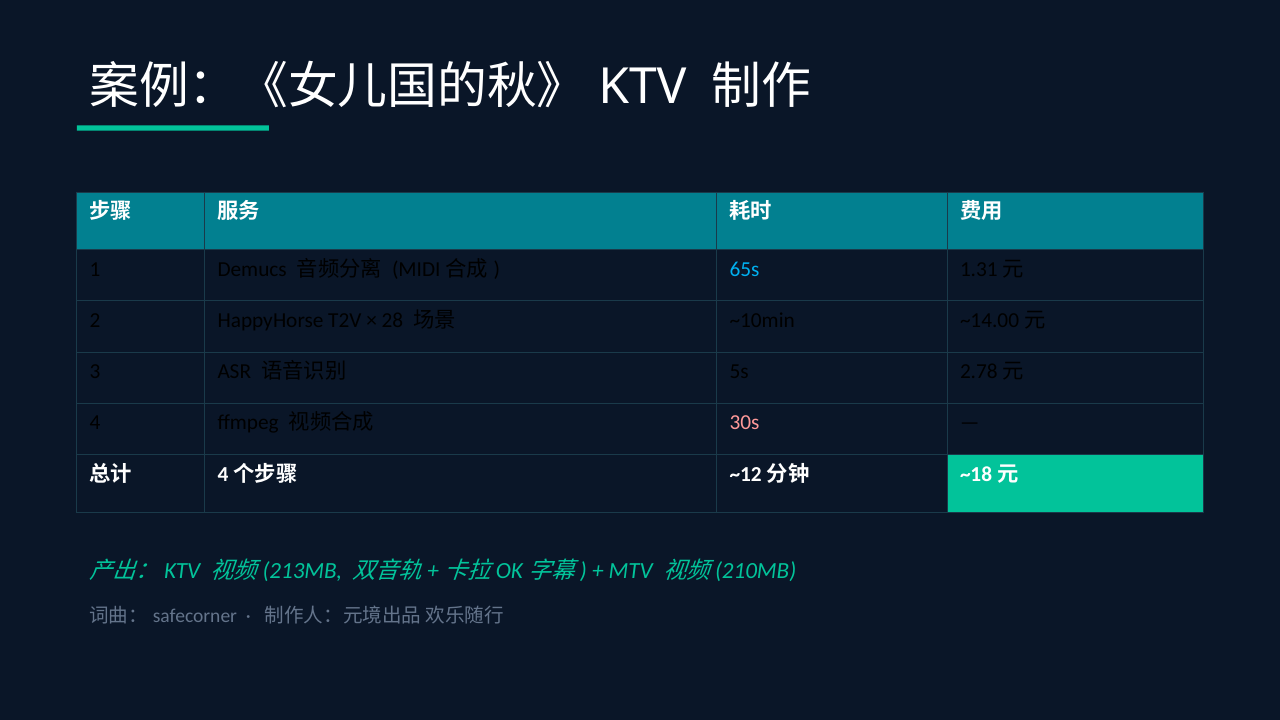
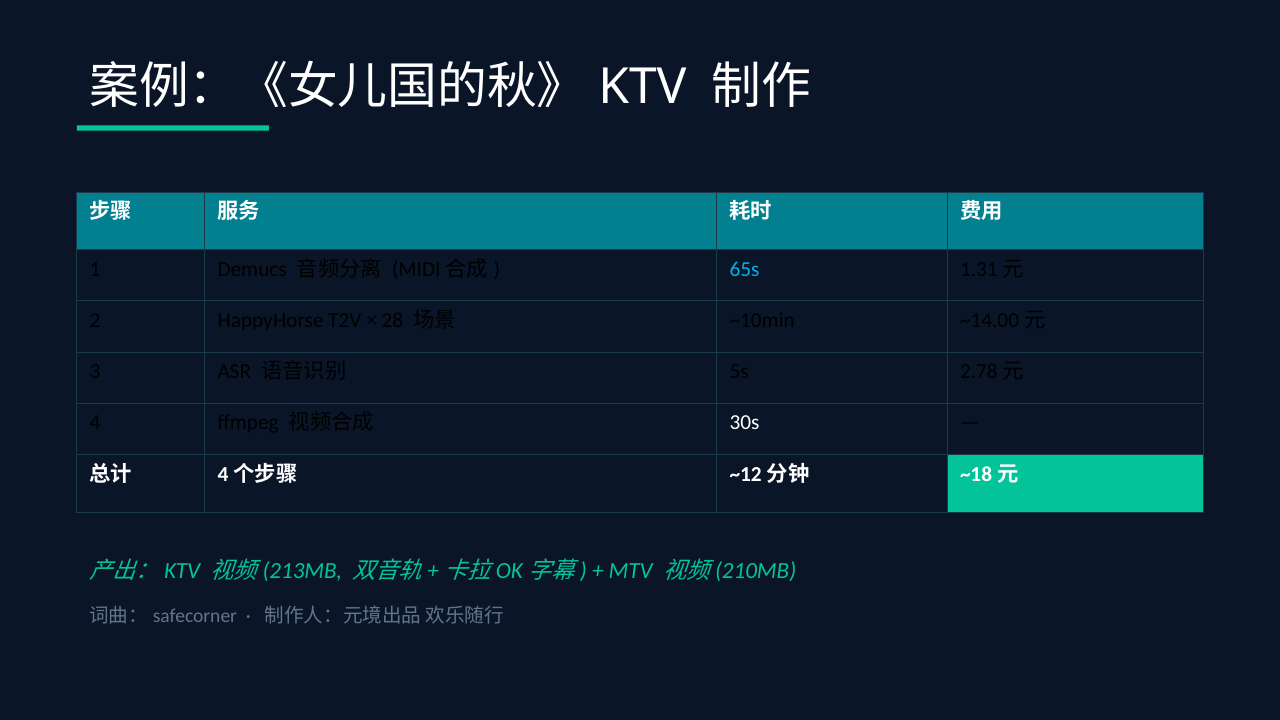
30s colour: pink -> white
